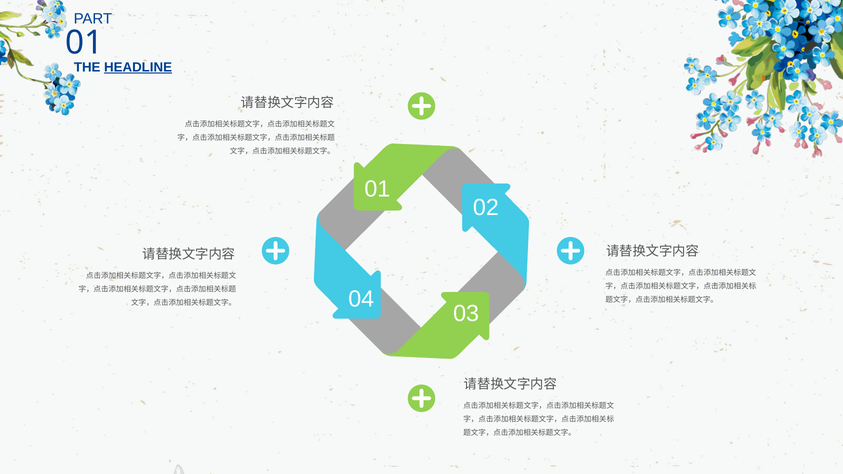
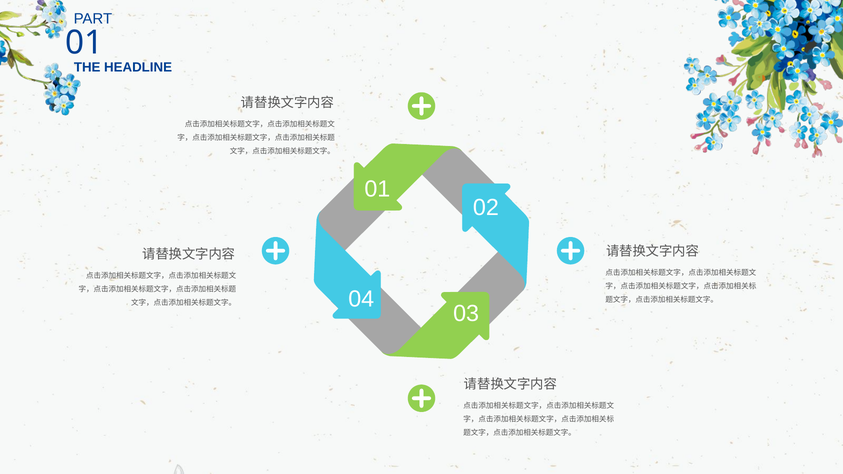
HEADLINE underline: present -> none
